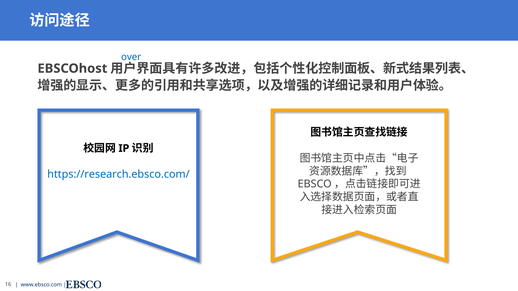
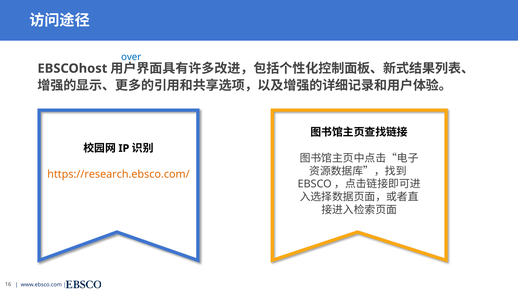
https://research.ebsco.com/ colour: blue -> orange
